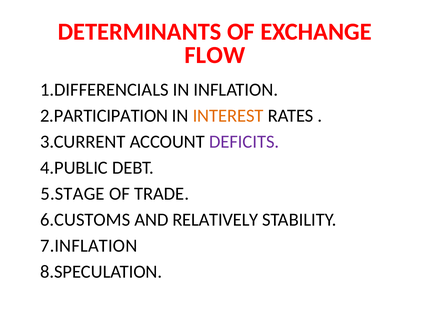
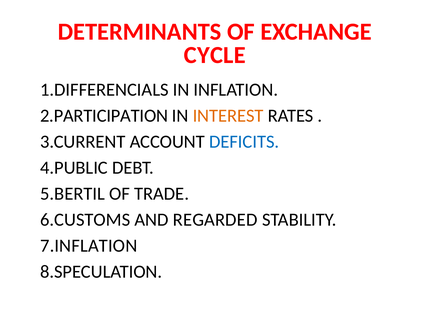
FLOW: FLOW -> CYCLE
DEFICITS colour: purple -> blue
5.STAGE: 5.STAGE -> 5.BERTIL
RELATIVELY: RELATIVELY -> REGARDED
